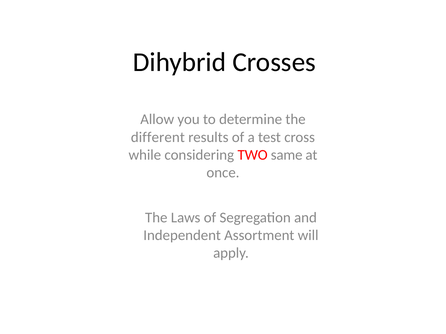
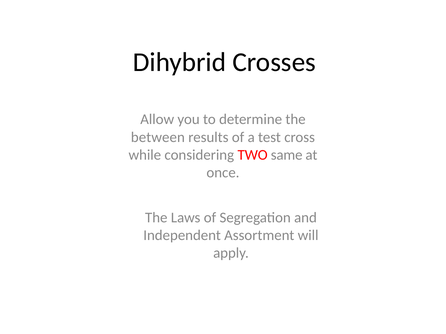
different: different -> between
